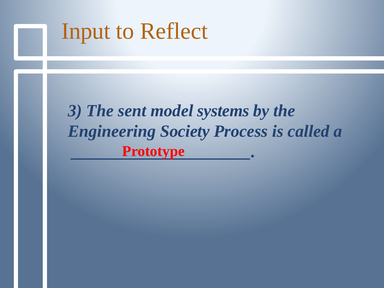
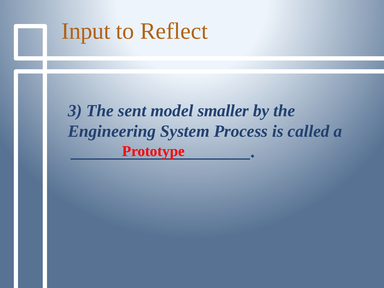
systems: systems -> smaller
Society: Society -> System
